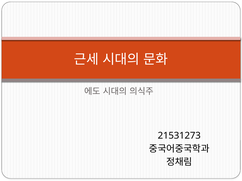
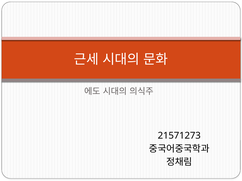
21531273: 21531273 -> 21571273
